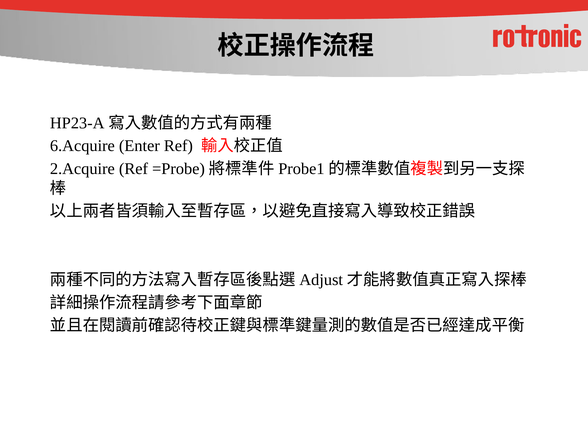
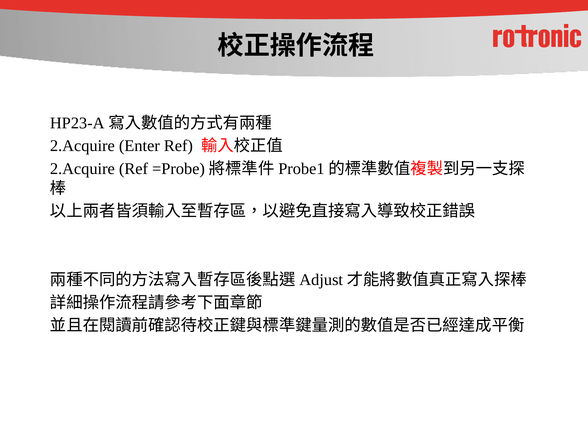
6.Acquire at (82, 146): 6.Acquire -> 2.Acquire
